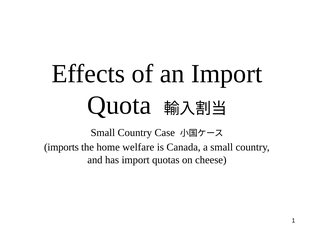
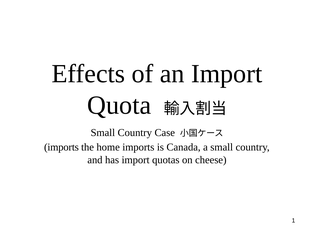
home welfare: welfare -> imports
